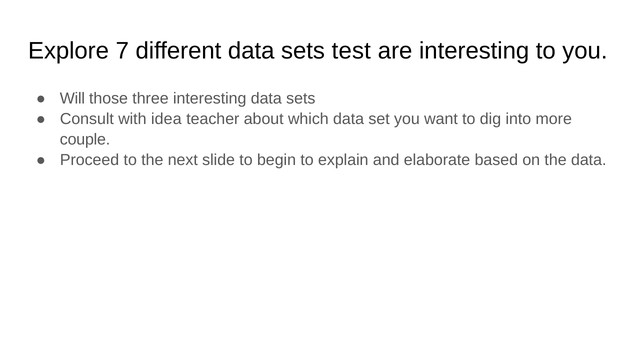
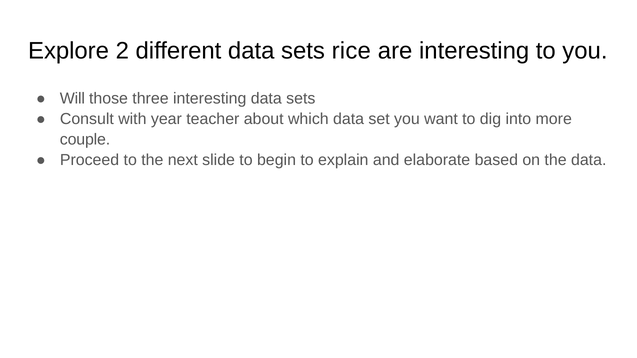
7: 7 -> 2
test: test -> rice
idea: idea -> year
